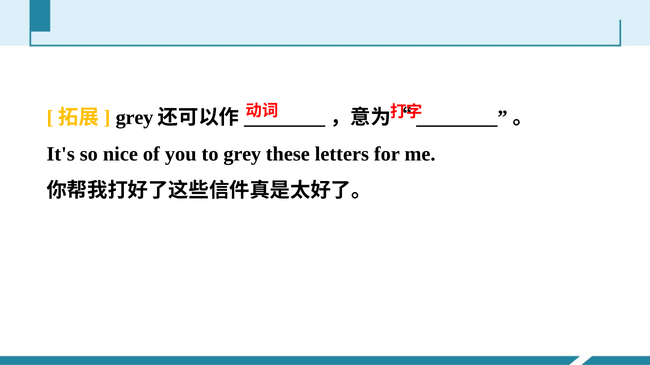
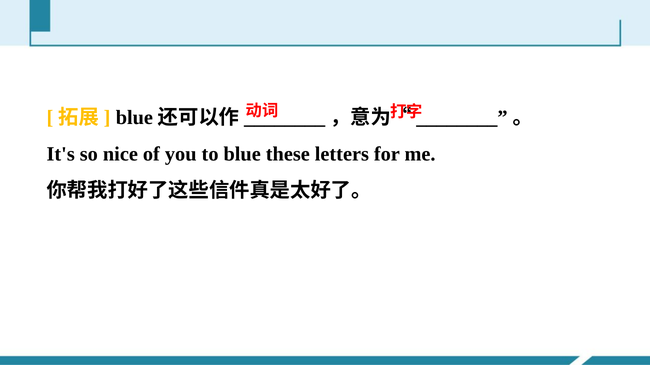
grey at (135, 118): grey -> blue
to grey: grey -> blue
